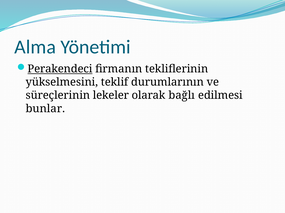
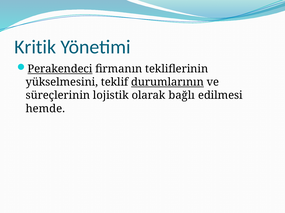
Alma: Alma -> Kritik
durumlarının underline: none -> present
lekeler: lekeler -> lojistik
bunlar: bunlar -> hemde
